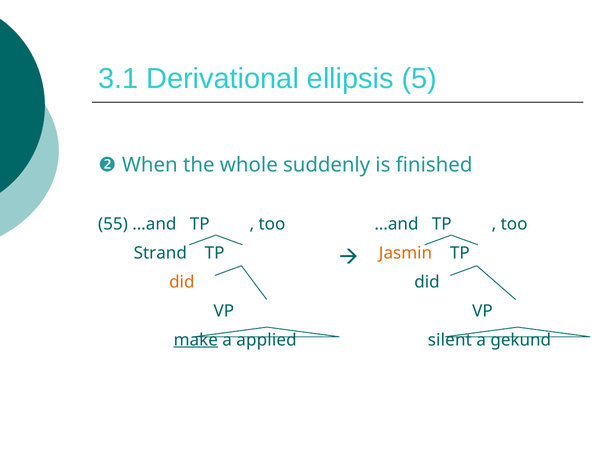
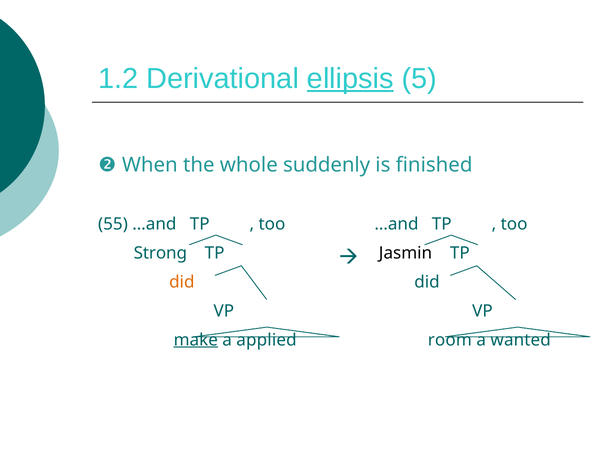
3.1: 3.1 -> 1.2
ellipsis underline: none -> present
Strand: Strand -> Strong
Jasmin colour: orange -> black
silent: silent -> room
gekund: gekund -> wanted
